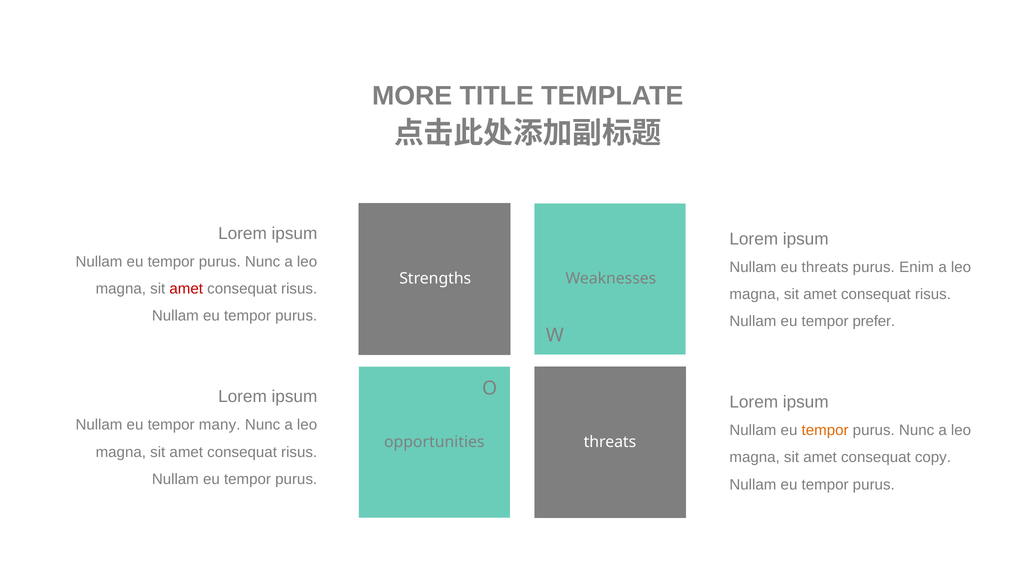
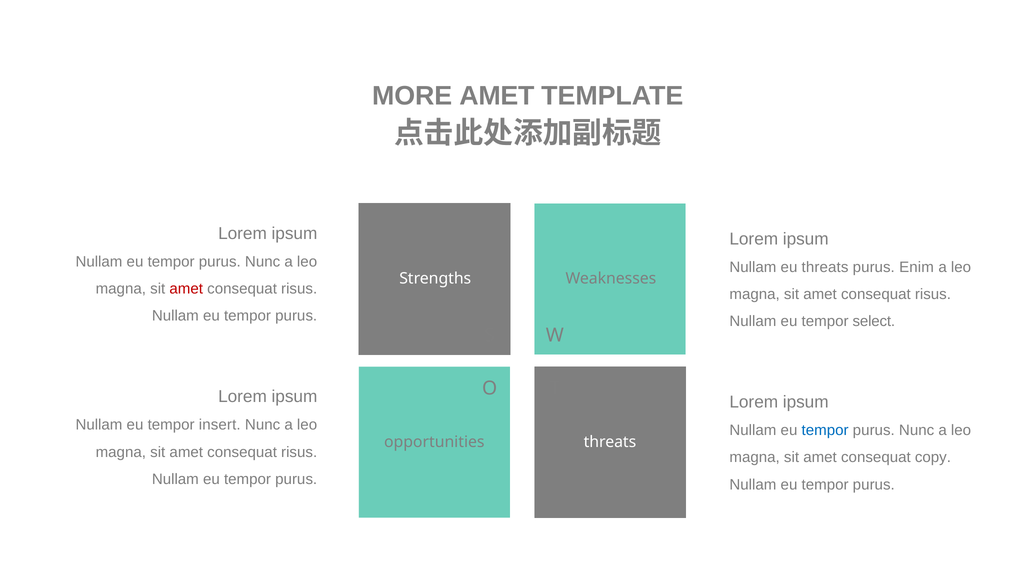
MORE TITLE: TITLE -> AMET
prefer: prefer -> select
many: many -> insert
tempor at (825, 431) colour: orange -> blue
